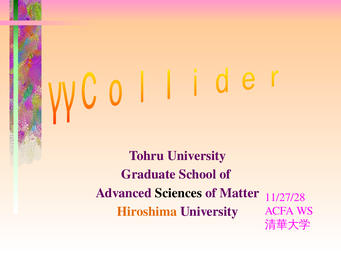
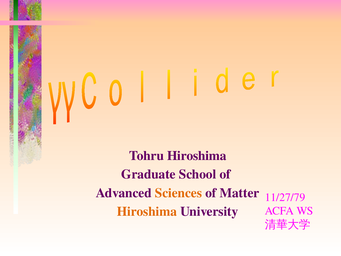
Tohru University: University -> Hiroshima
Sciences colour: black -> orange
11/27/28: 11/27/28 -> 11/27/79
